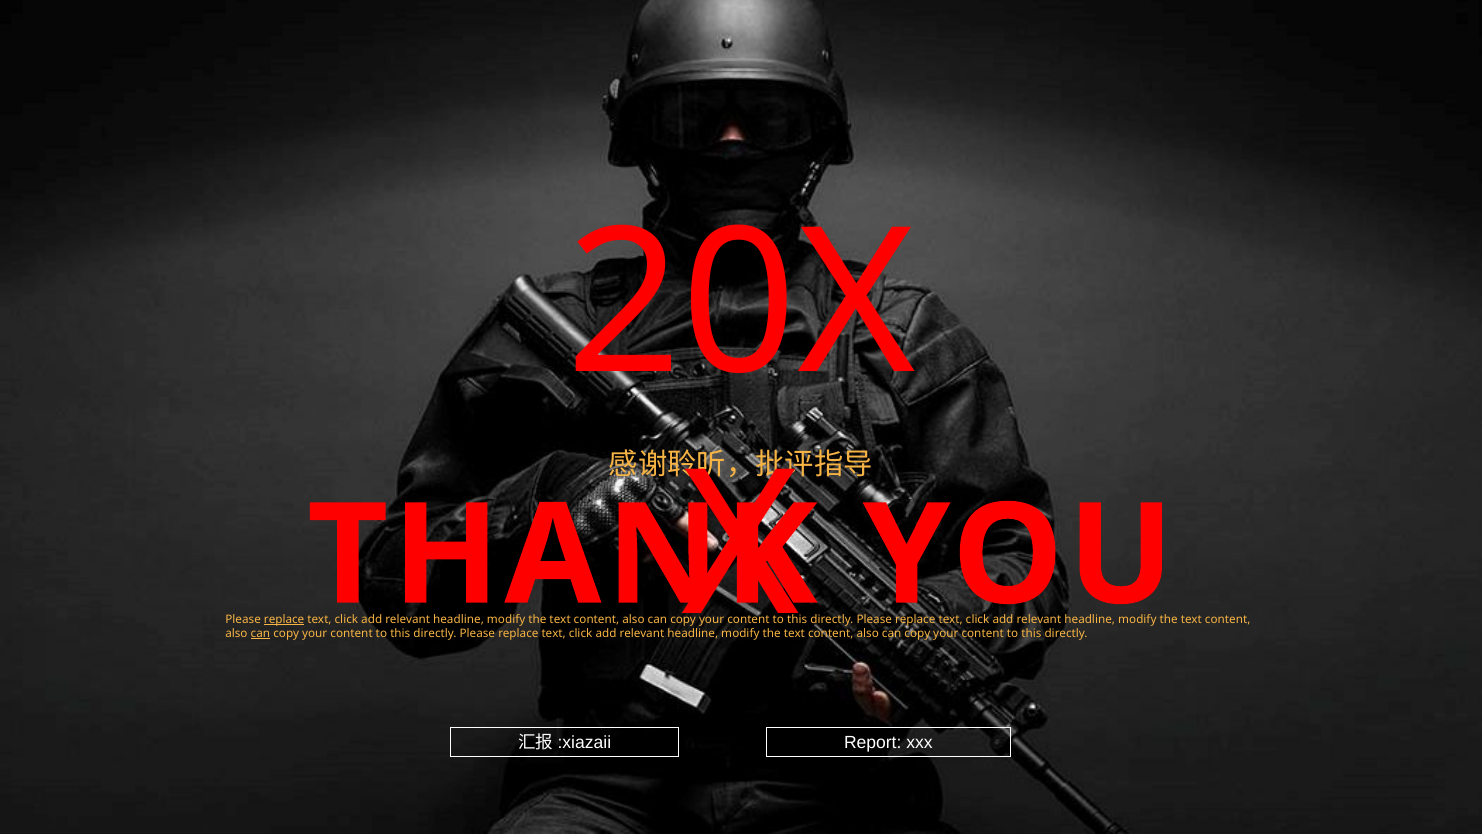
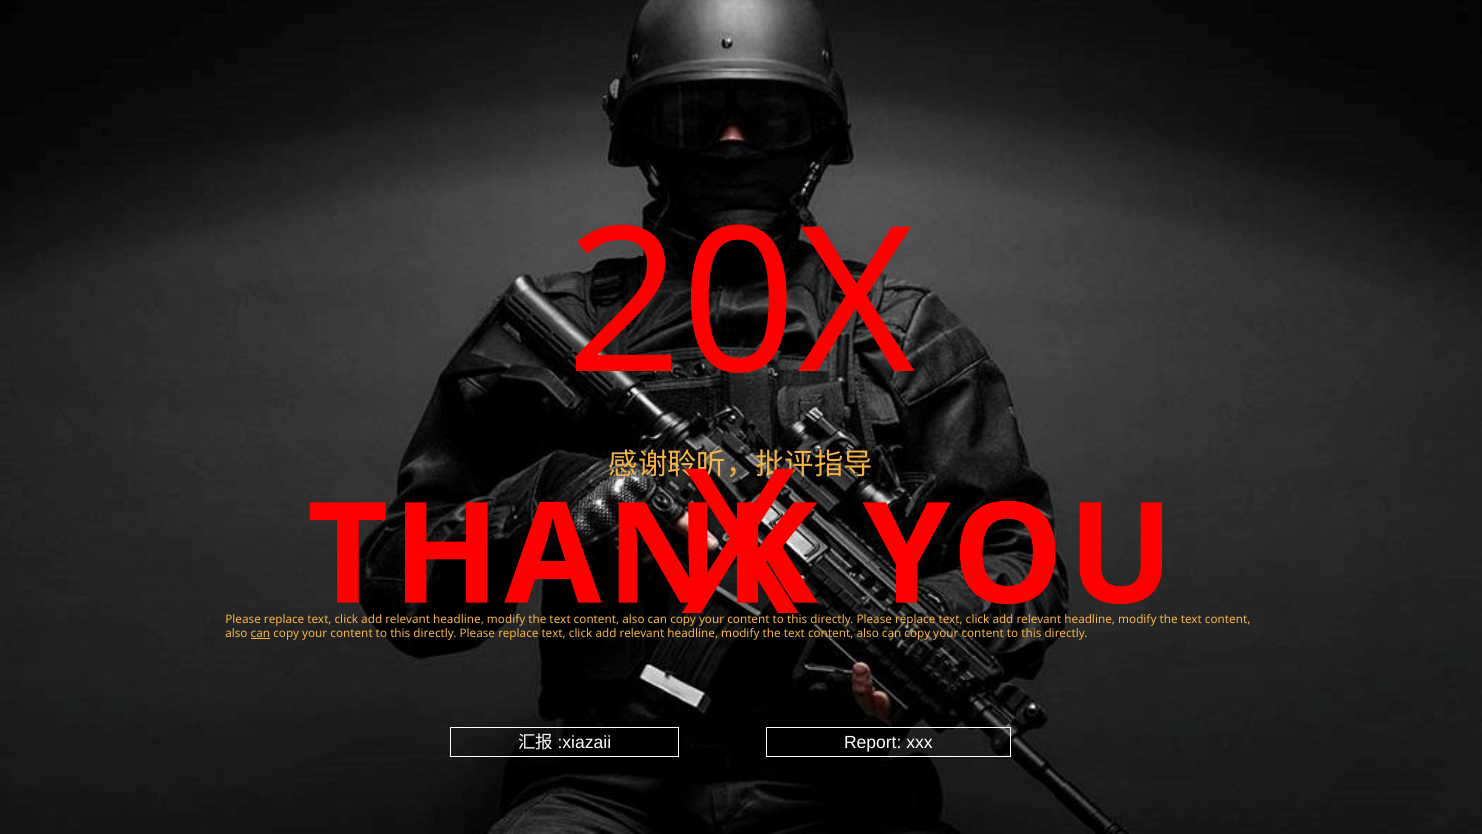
replace at (284, 619) underline: present -> none
